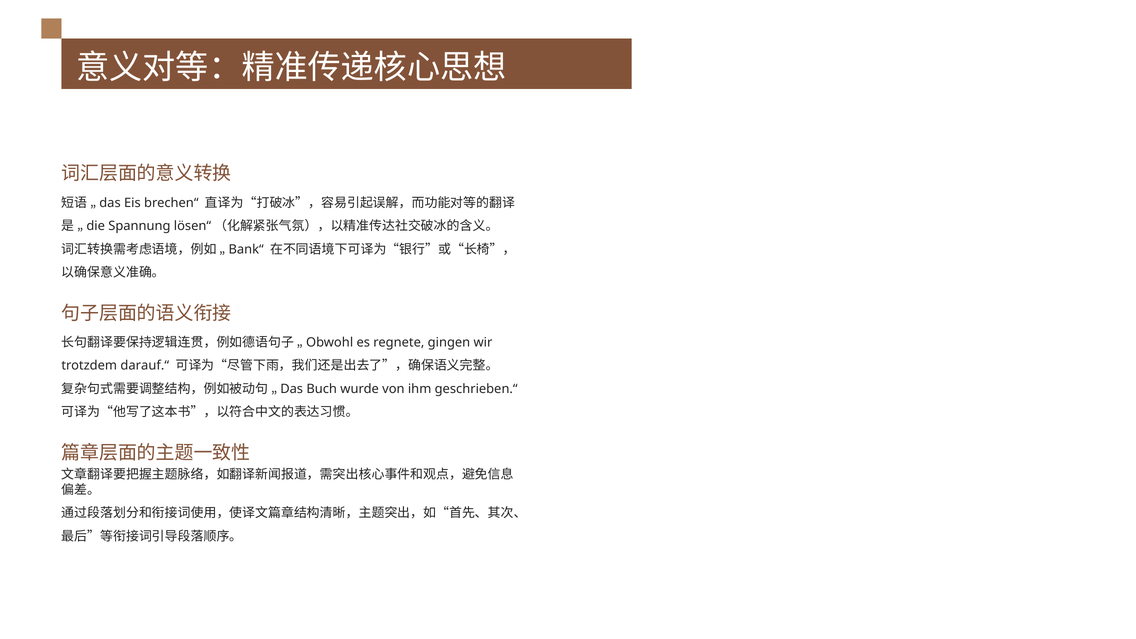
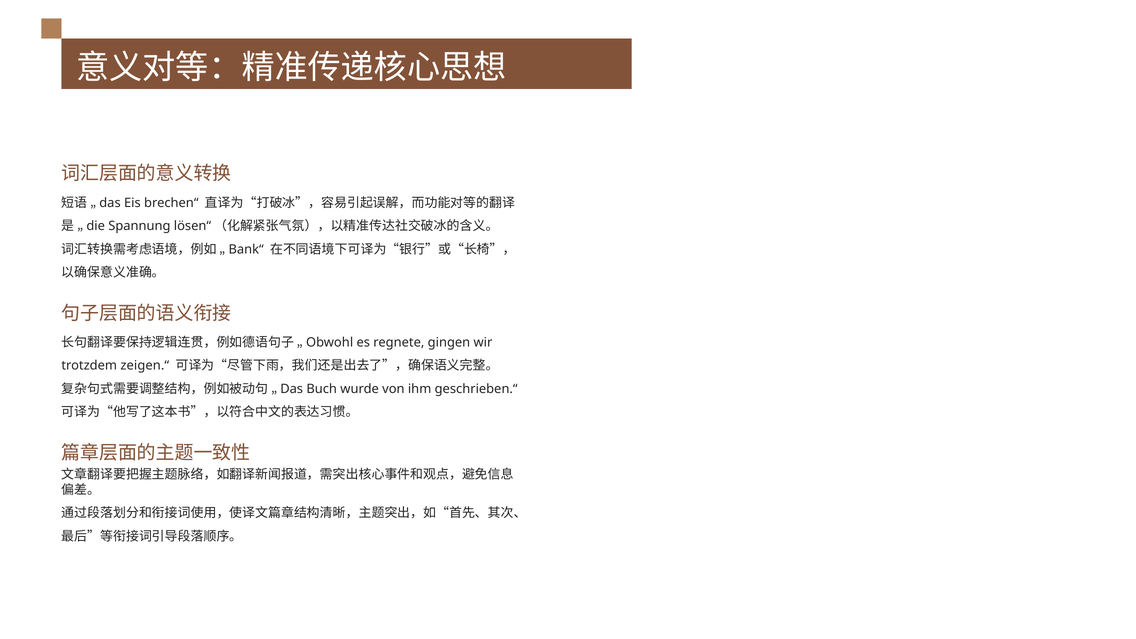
darauf.“: darauf.“ -> zeigen.“
